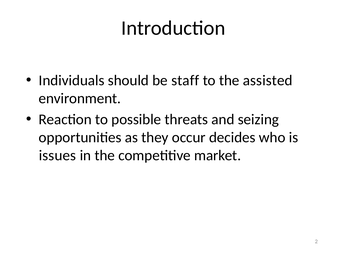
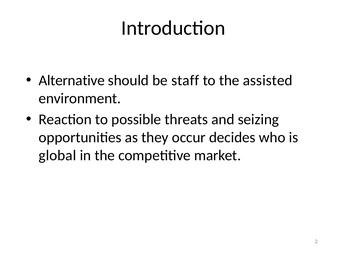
Individuals: Individuals -> Alternative
issues: issues -> global
